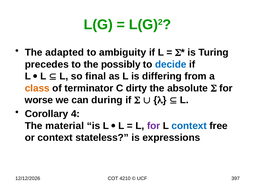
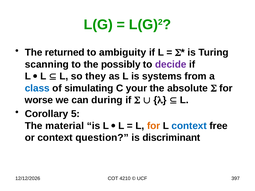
adapted: adapted -> returned
precedes: precedes -> scanning
decide colour: blue -> purple
final: final -> they
differing: differing -> systems
class colour: orange -> blue
terminator: terminator -> simulating
dirty: dirty -> your
4: 4 -> 5
for at (154, 126) colour: purple -> orange
stateless: stateless -> question
expressions: expressions -> discriminant
